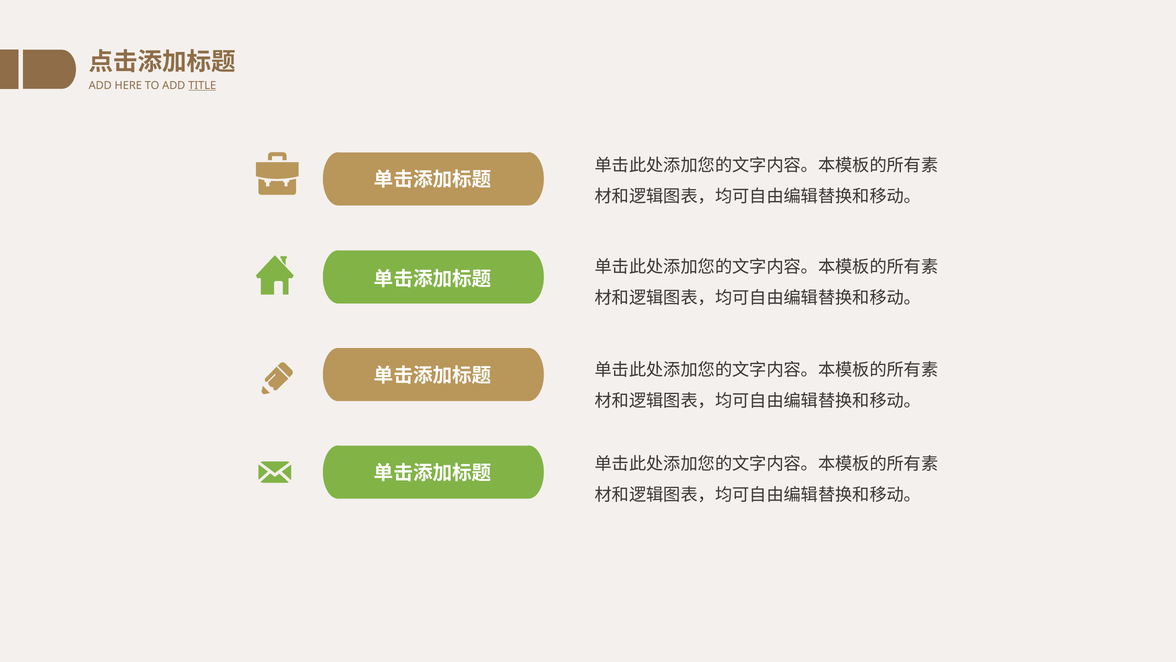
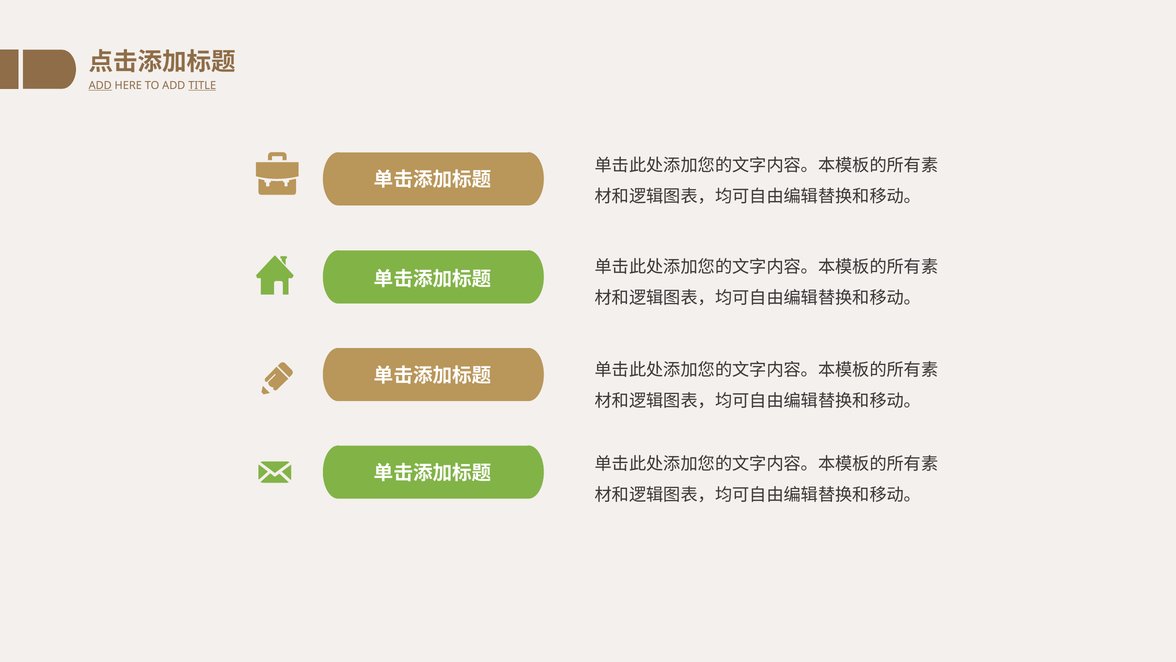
ADD at (100, 85) underline: none -> present
